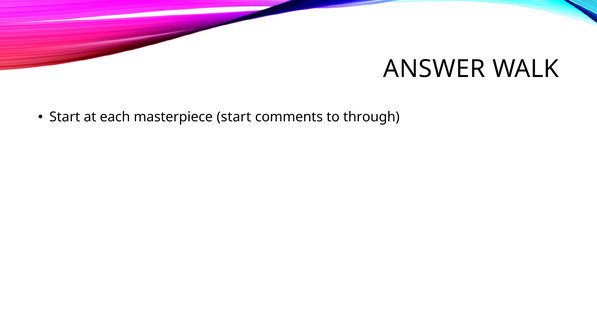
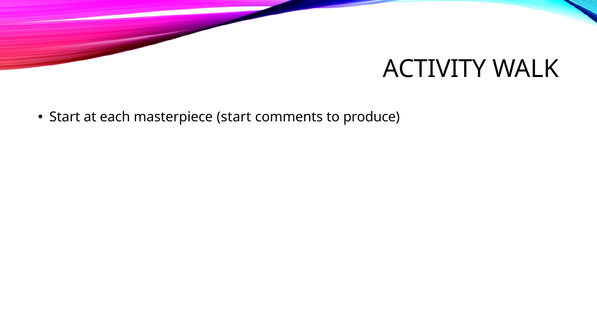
ANSWER: ANSWER -> ACTIVITY
through: through -> produce
